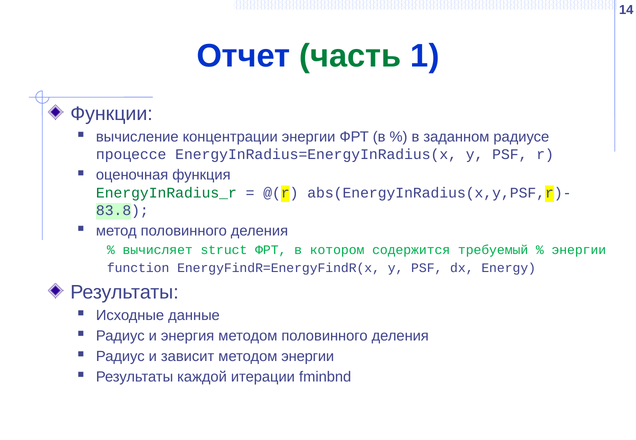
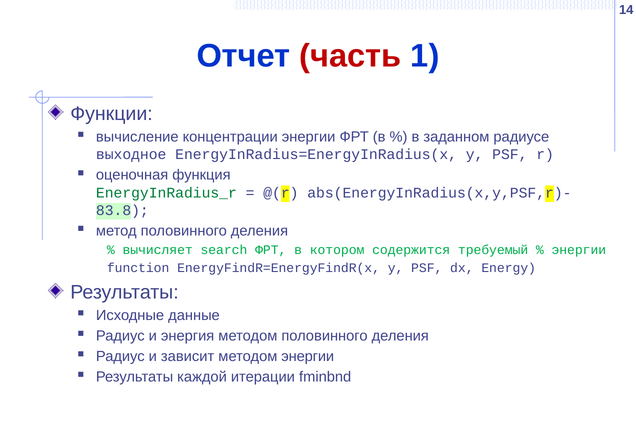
часть colour: green -> red
процессе: процессе -> выходное
struct: struct -> search
